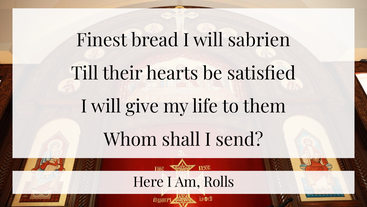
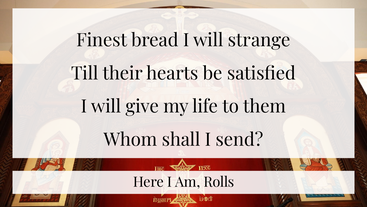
sabrien: sabrien -> strange
